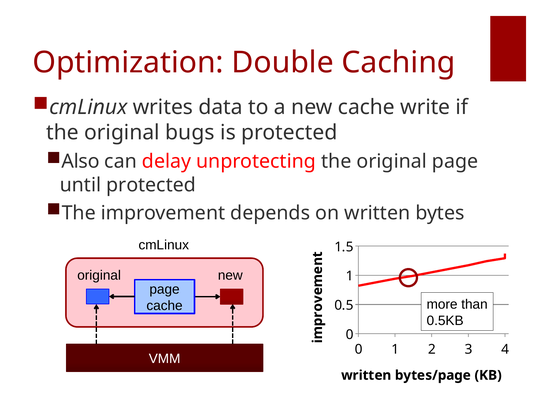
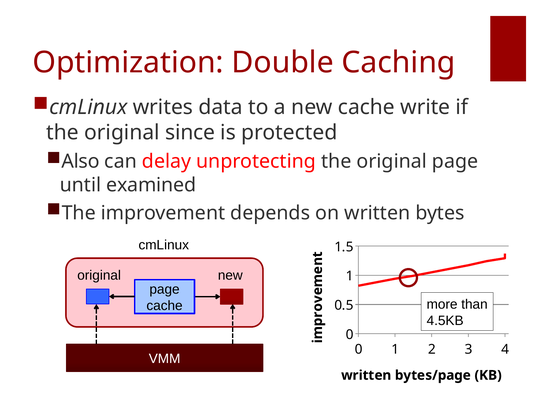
bugs: bugs -> since
until protected: protected -> examined
0.5KB: 0.5KB -> 4.5KB
